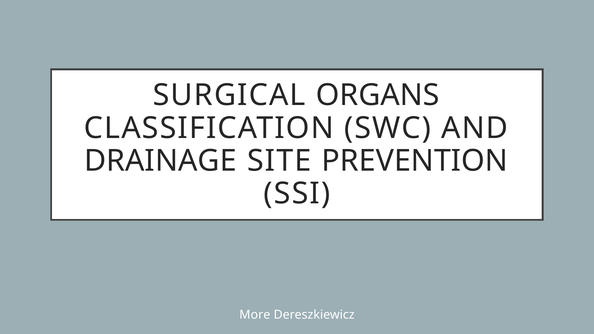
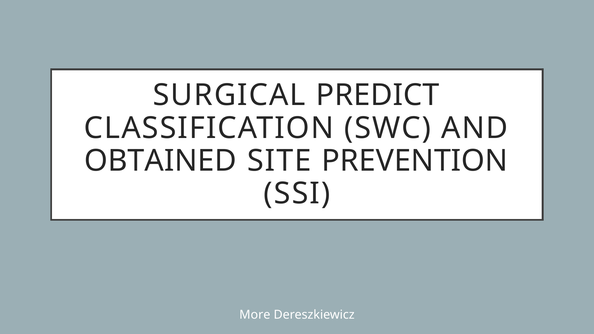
ORGANS: ORGANS -> PREDICT
DRAINAGE: DRAINAGE -> OBTAINED
